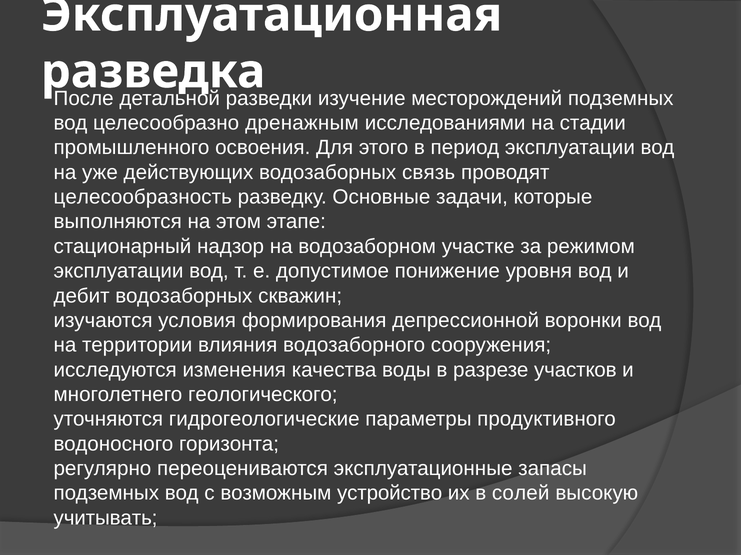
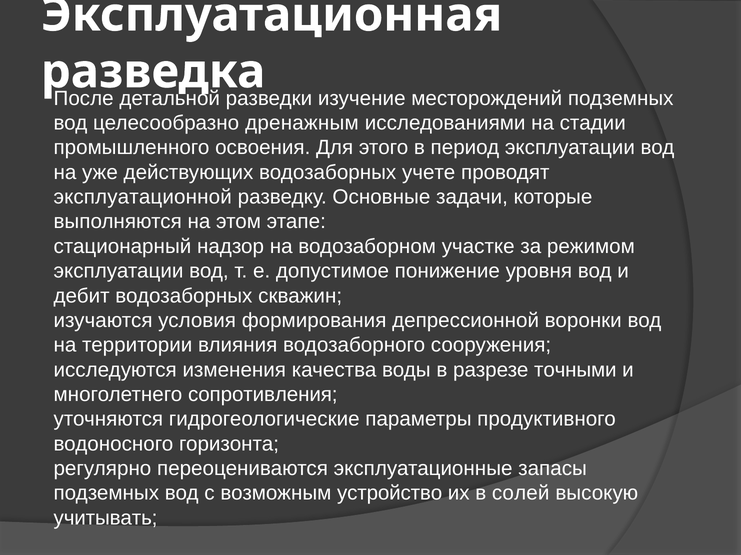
связь: связь -> учете
целесообразность: целесообразность -> эксплуатационной
участков: участков -> точными
геологического: геологического -> сопротивления
